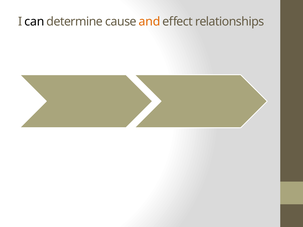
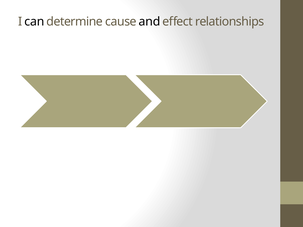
and colour: orange -> black
